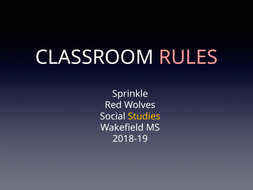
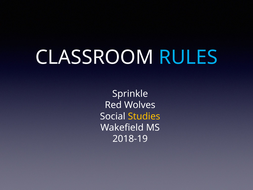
RULES colour: pink -> light blue
